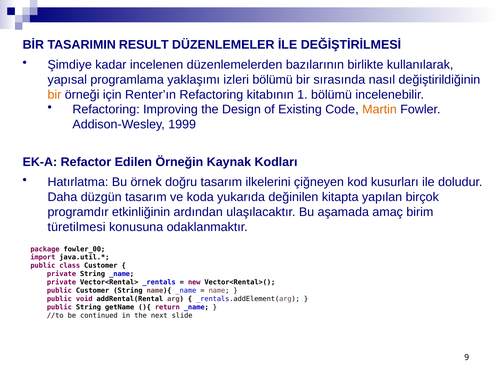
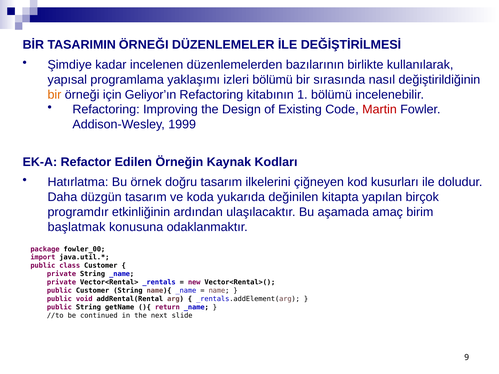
TASARIMIN RESULT: RESULT -> ÖRNEĞI
Renter’ın: Renter’ın -> Geliyor’ın
Martin colour: orange -> red
türetilmesi: türetilmesi -> başlatmak
